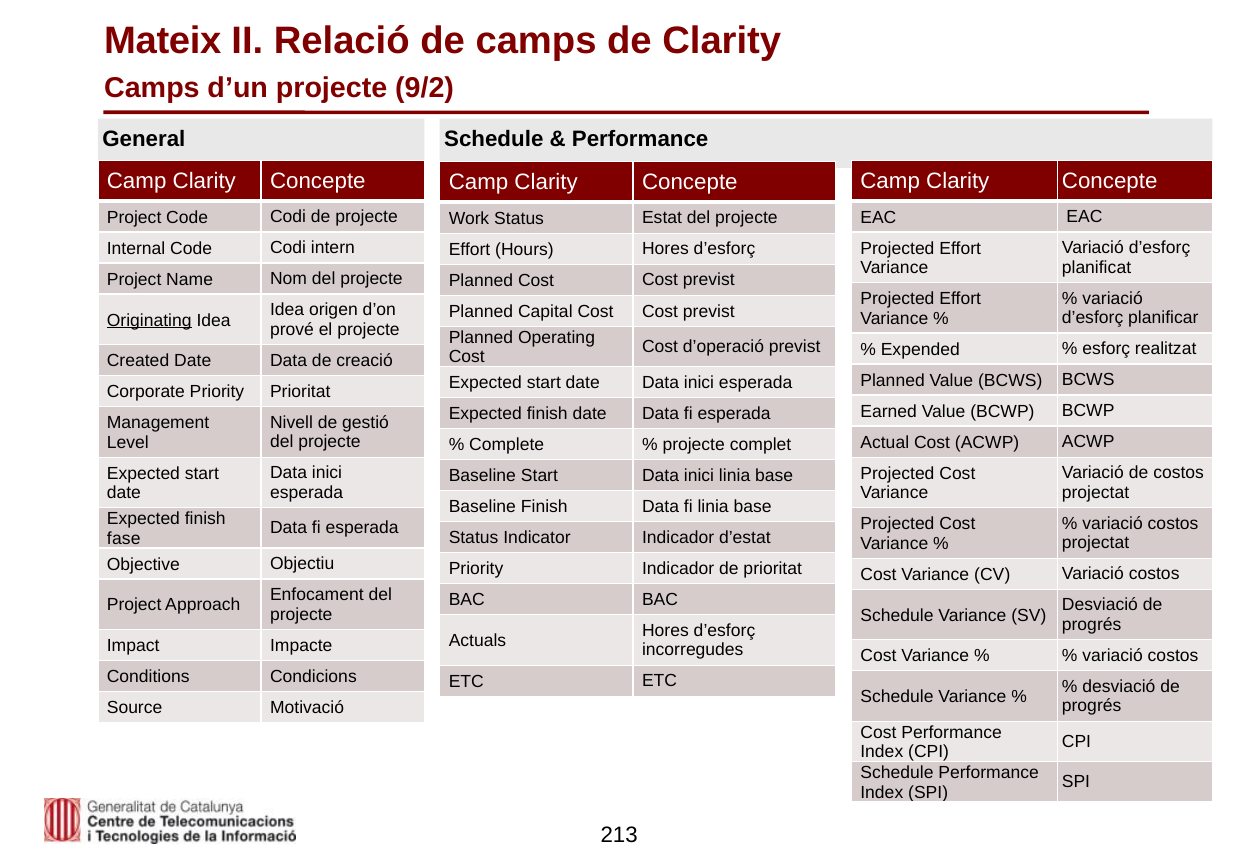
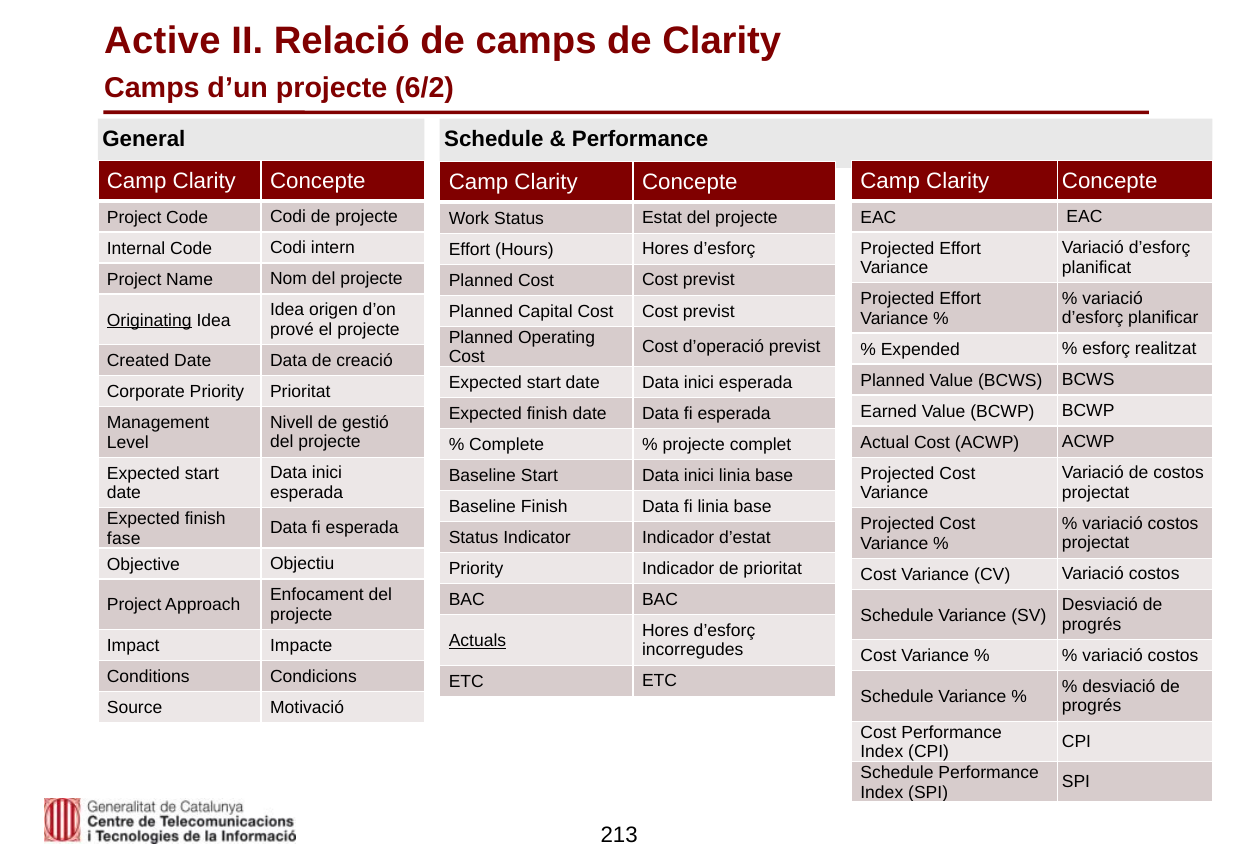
Mateix: Mateix -> Active
9/2: 9/2 -> 6/2
Actuals underline: none -> present
